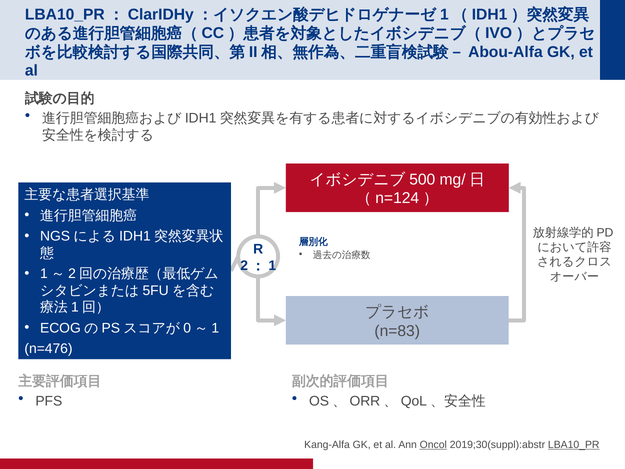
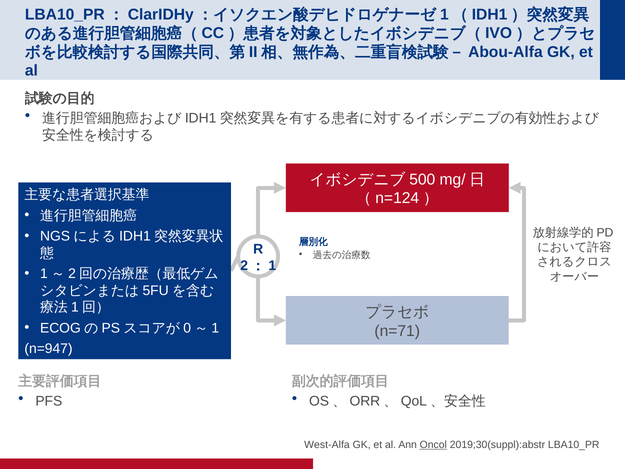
n=83: n=83 -> n=71
n=476: n=476 -> n=947
Kang-Alfa: Kang-Alfa -> West-Alfa
LBA10_PR underline: present -> none
